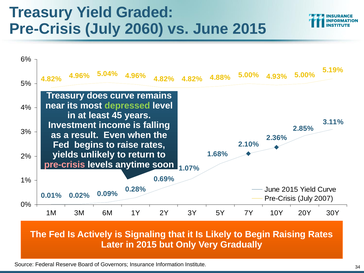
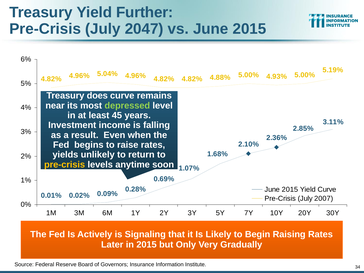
Graded: Graded -> Further
2060: 2060 -> 2047
pre-crisis at (65, 165) colour: pink -> yellow
